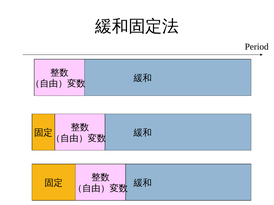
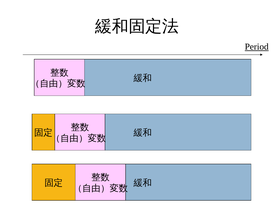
Period underline: none -> present
